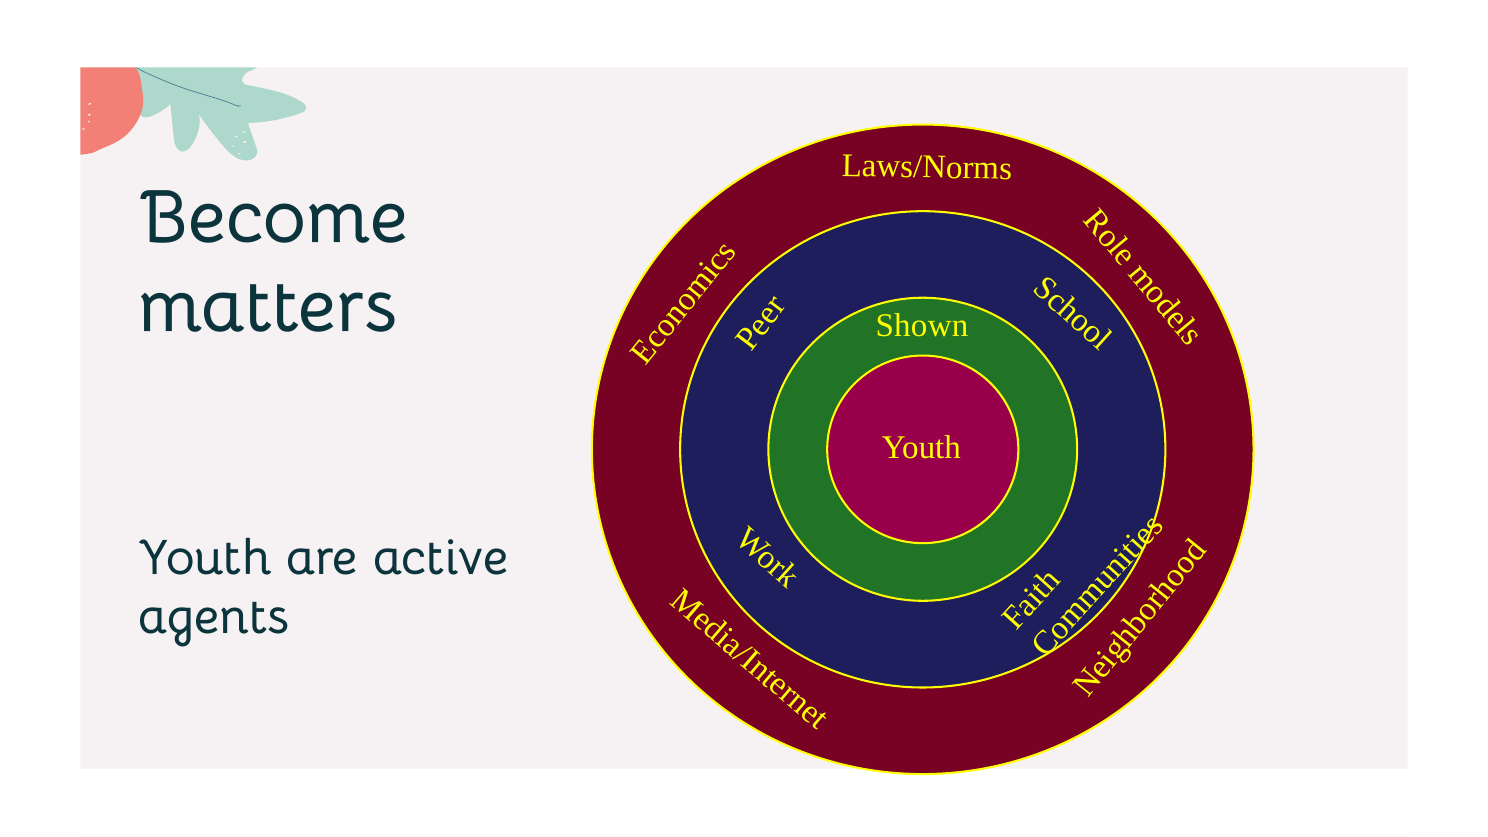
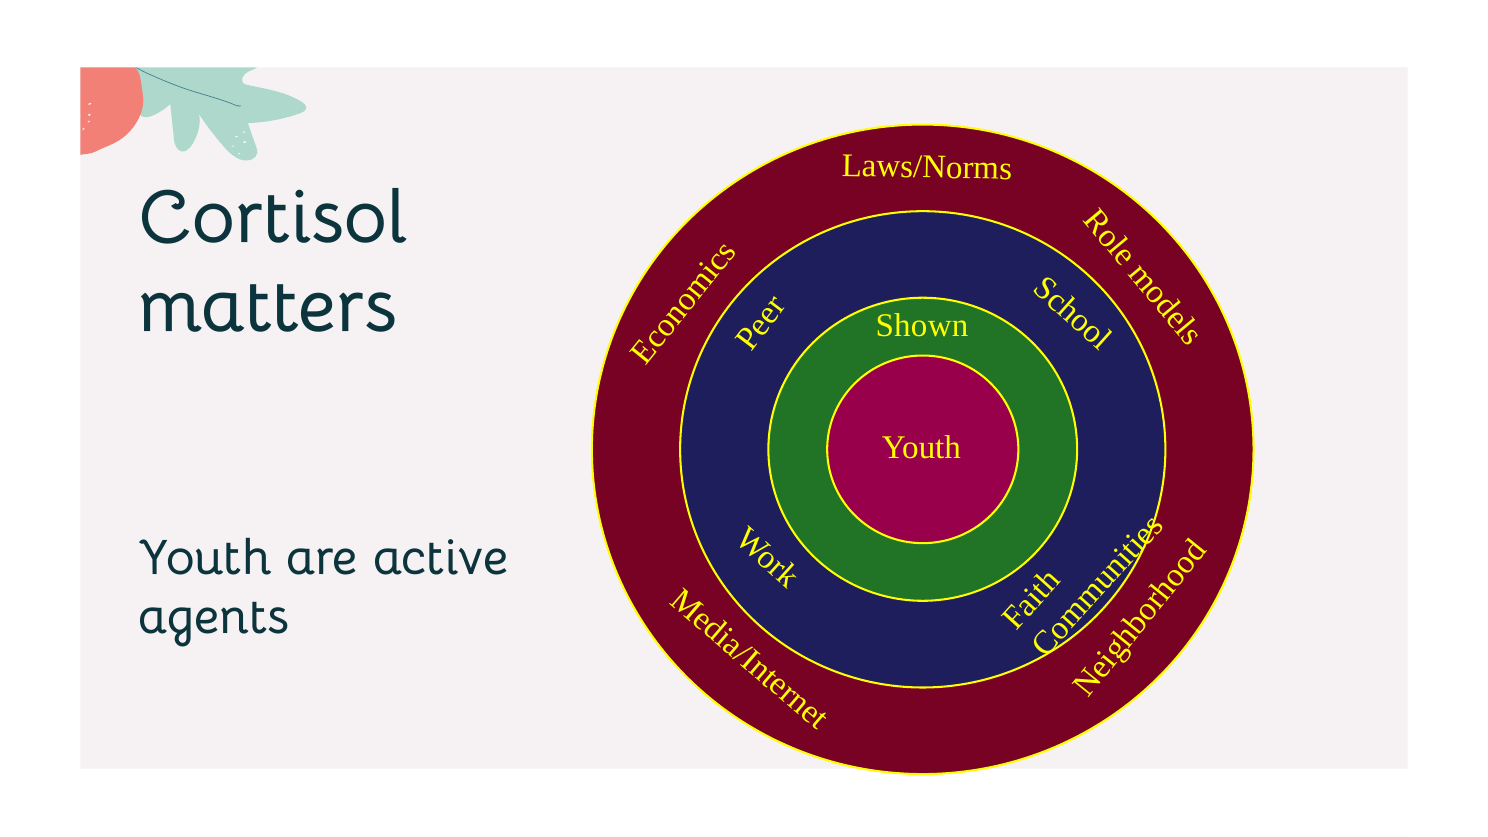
Become: Become -> Cortisol
